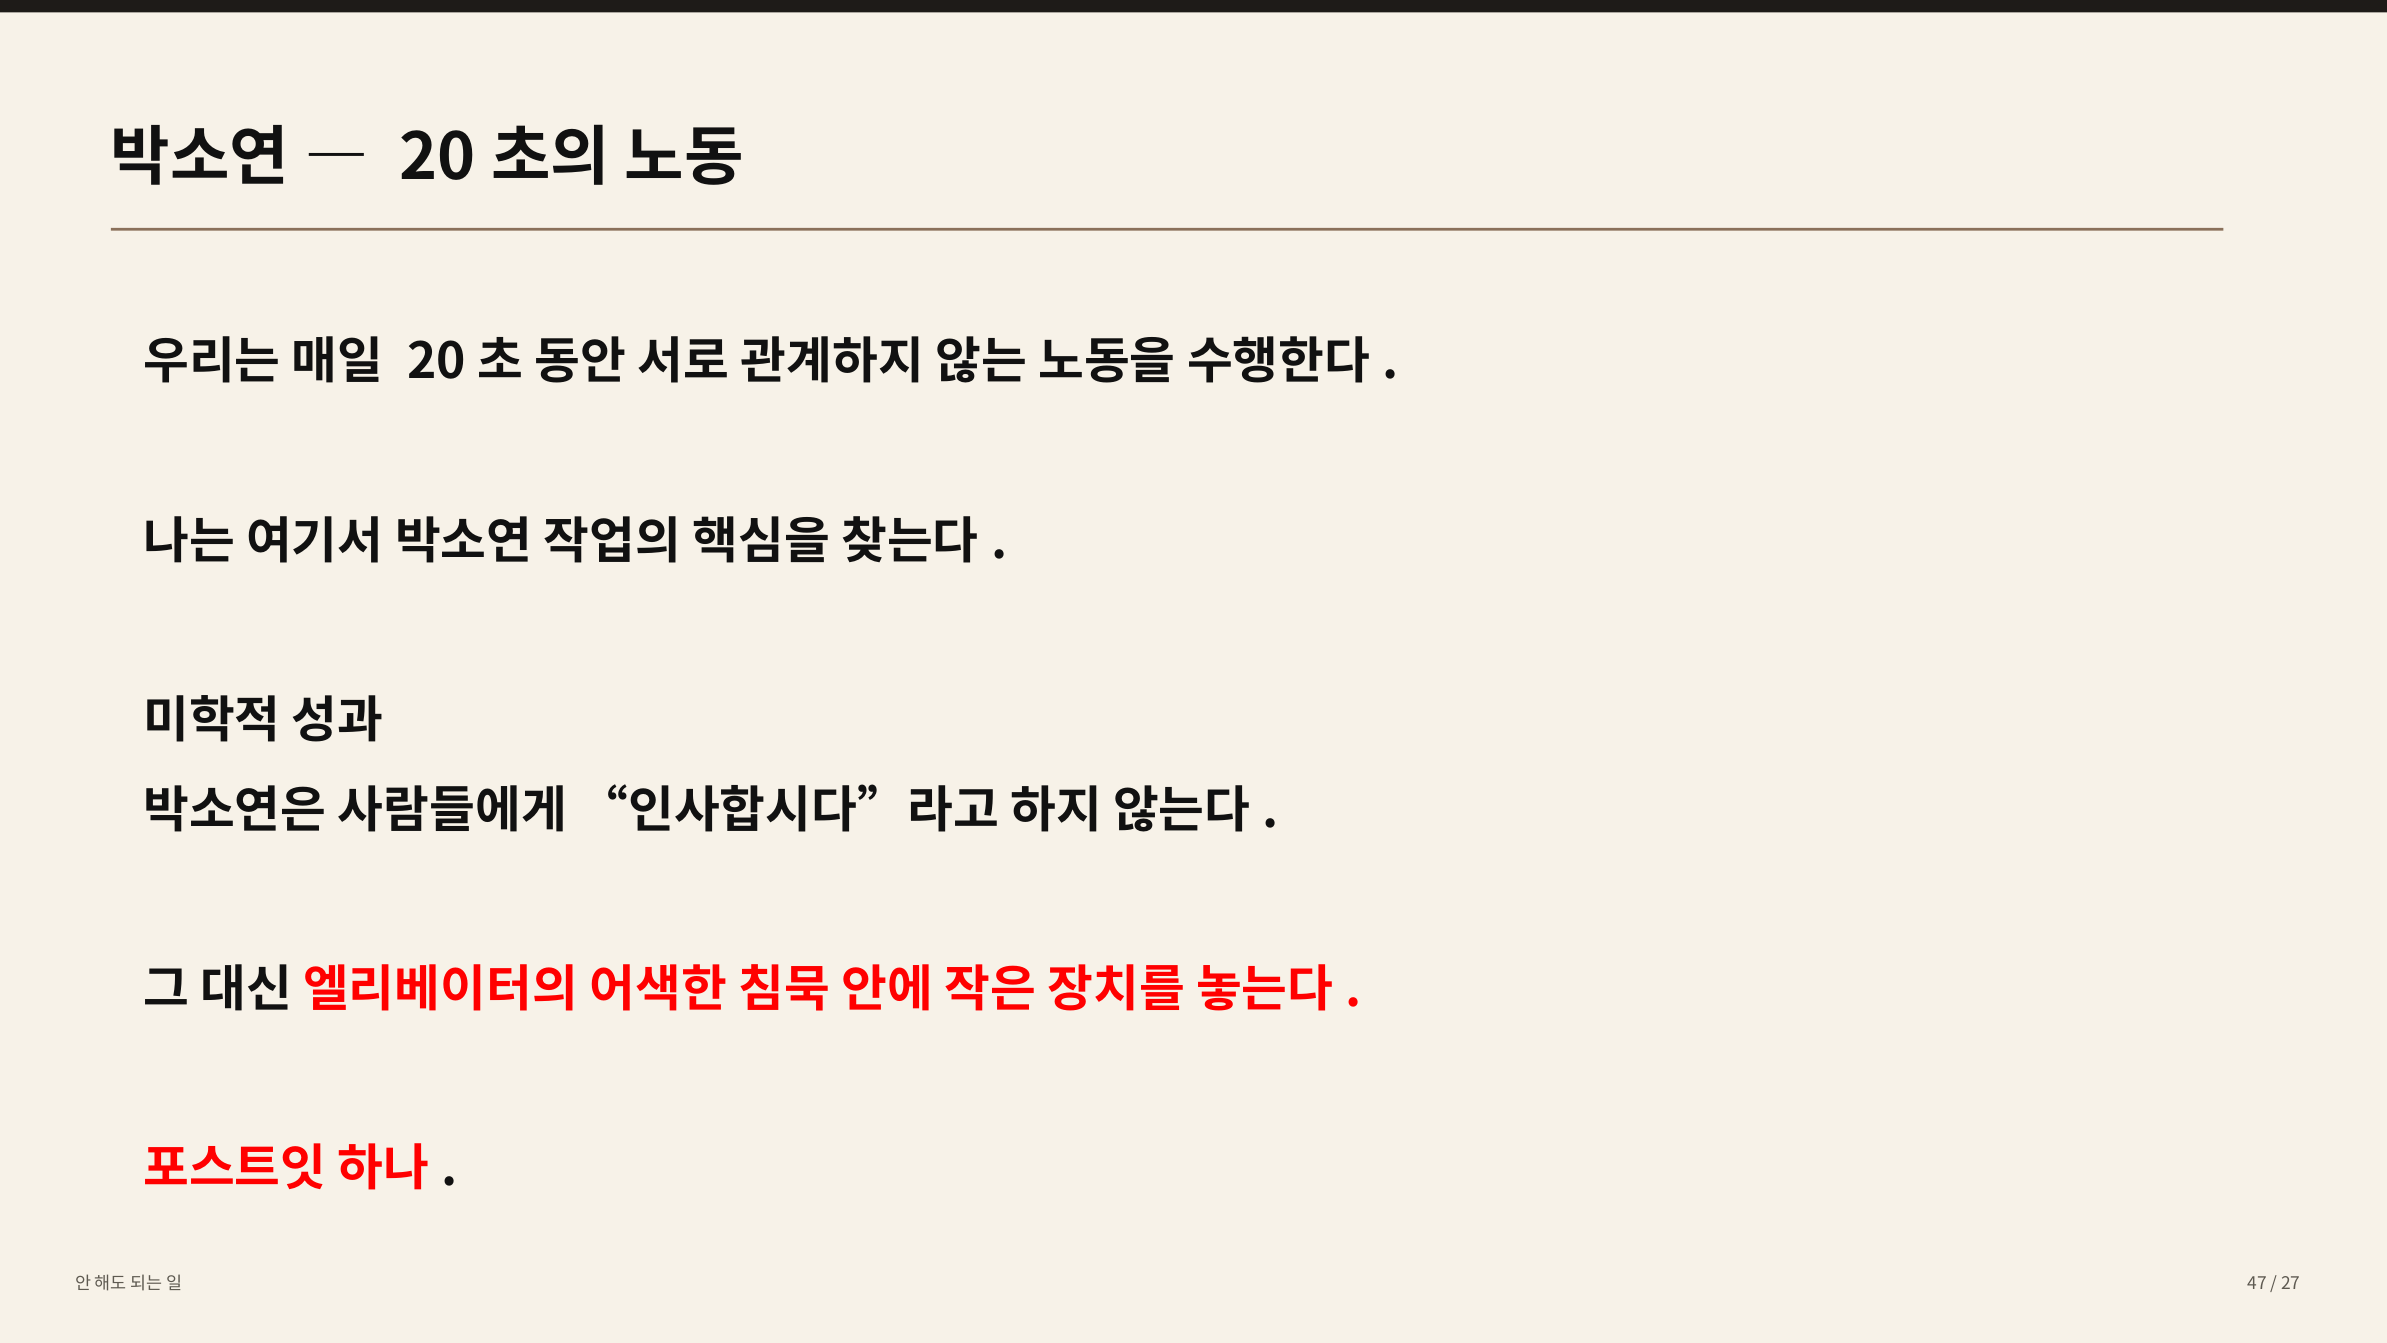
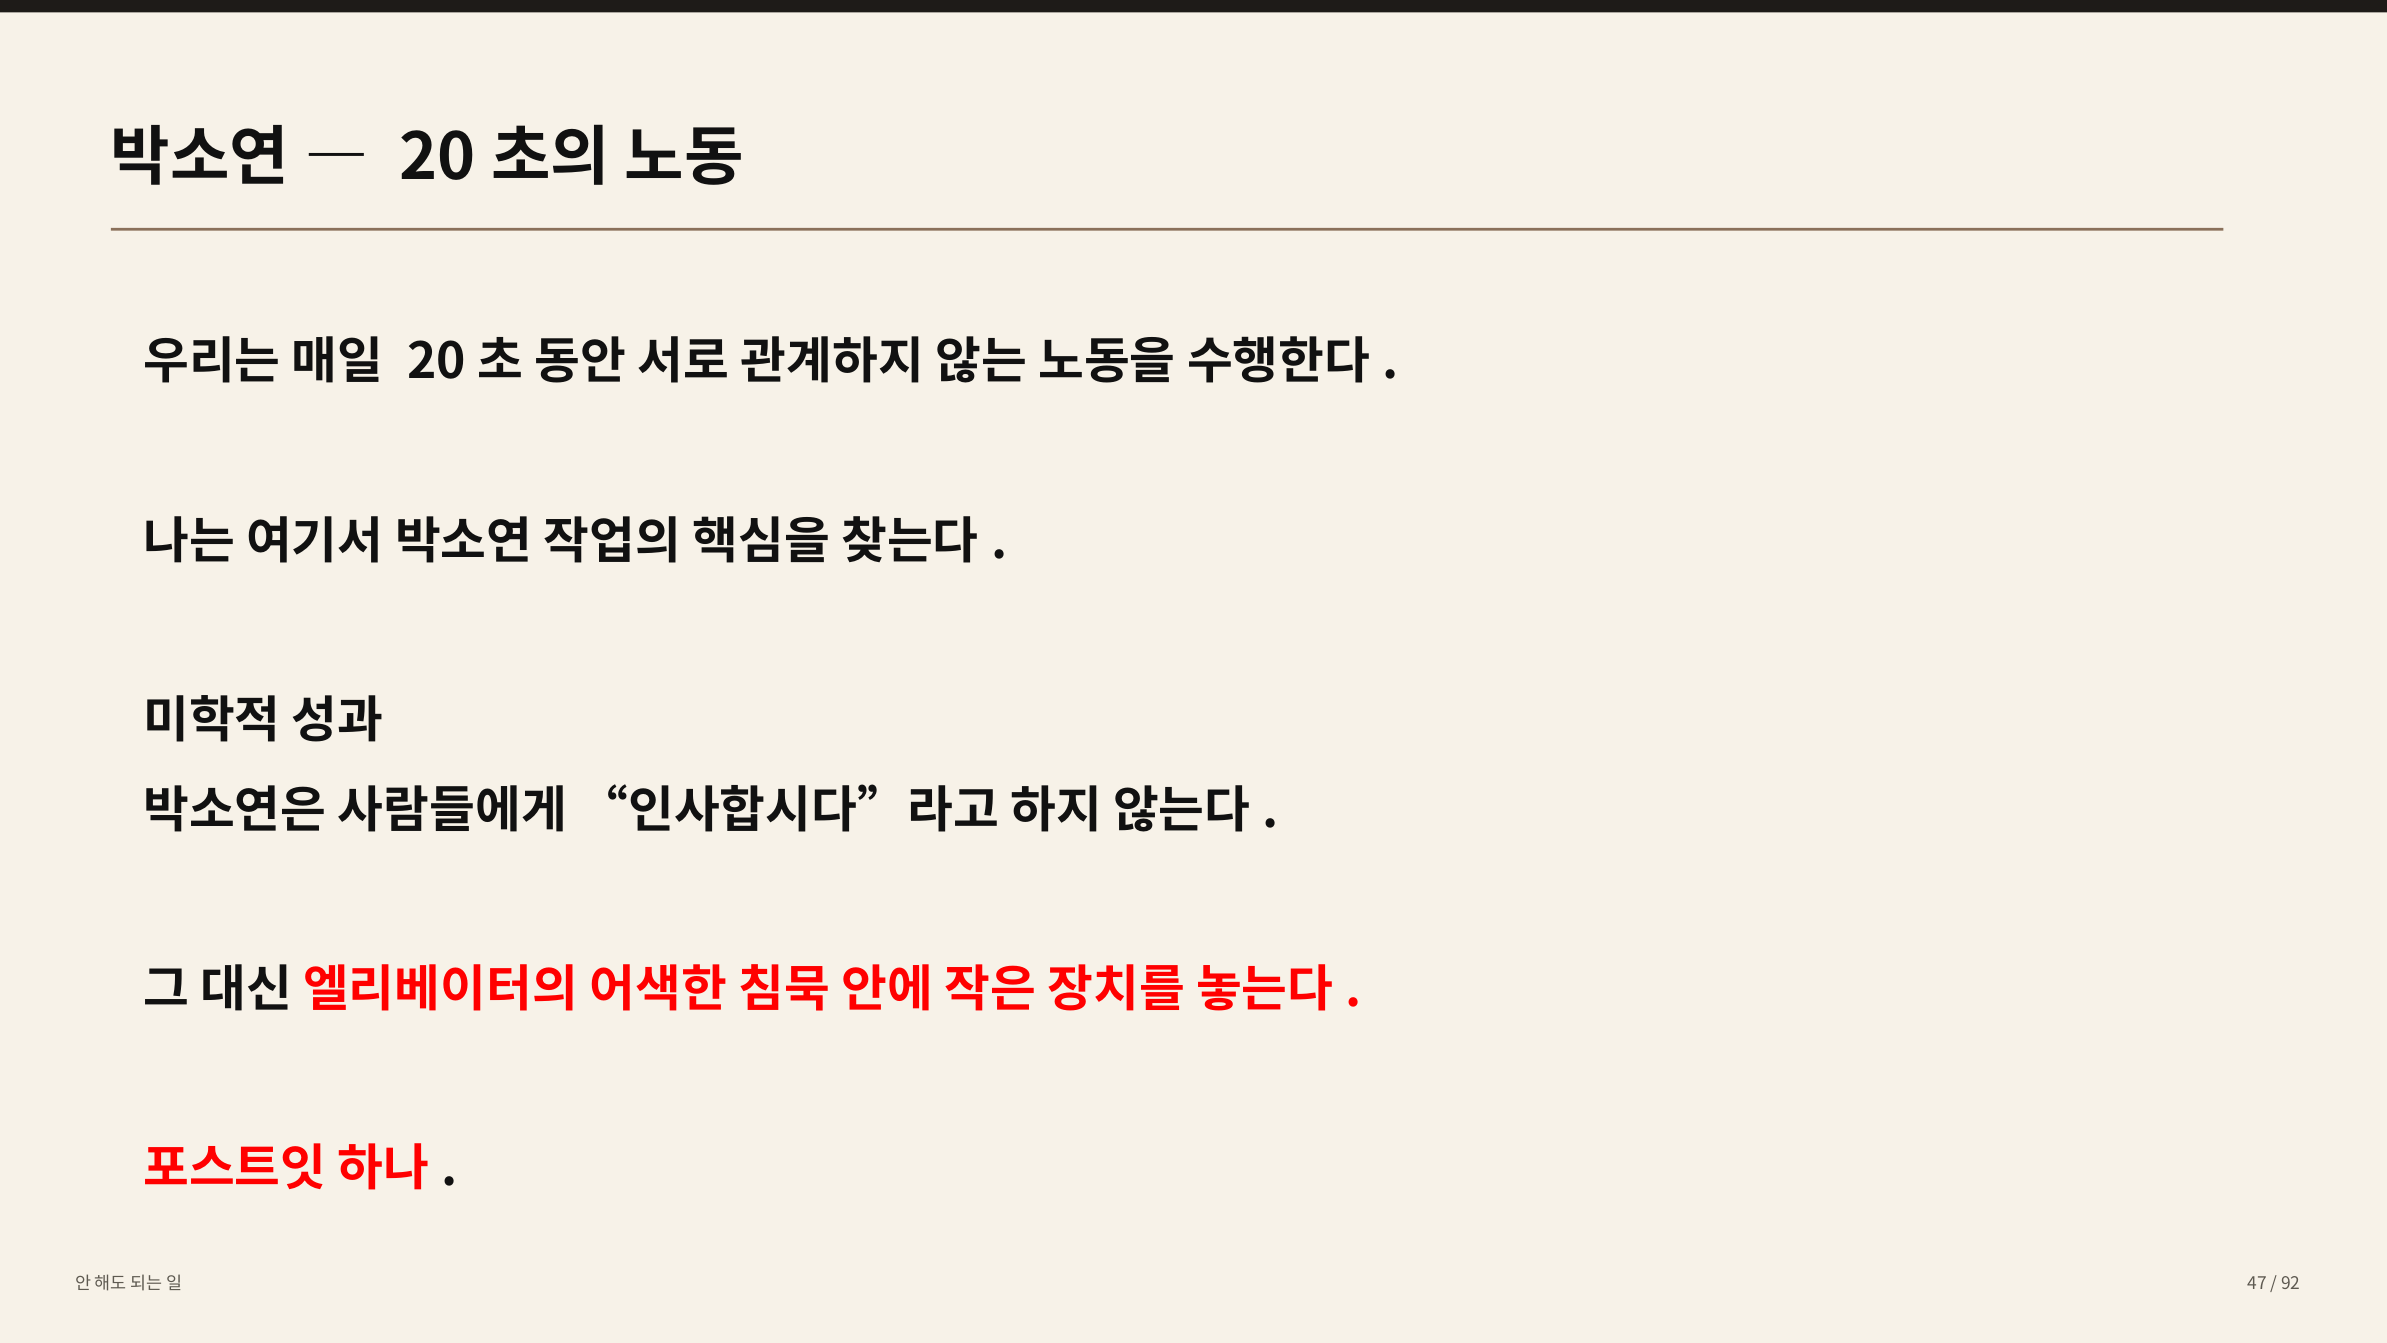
27: 27 -> 92
